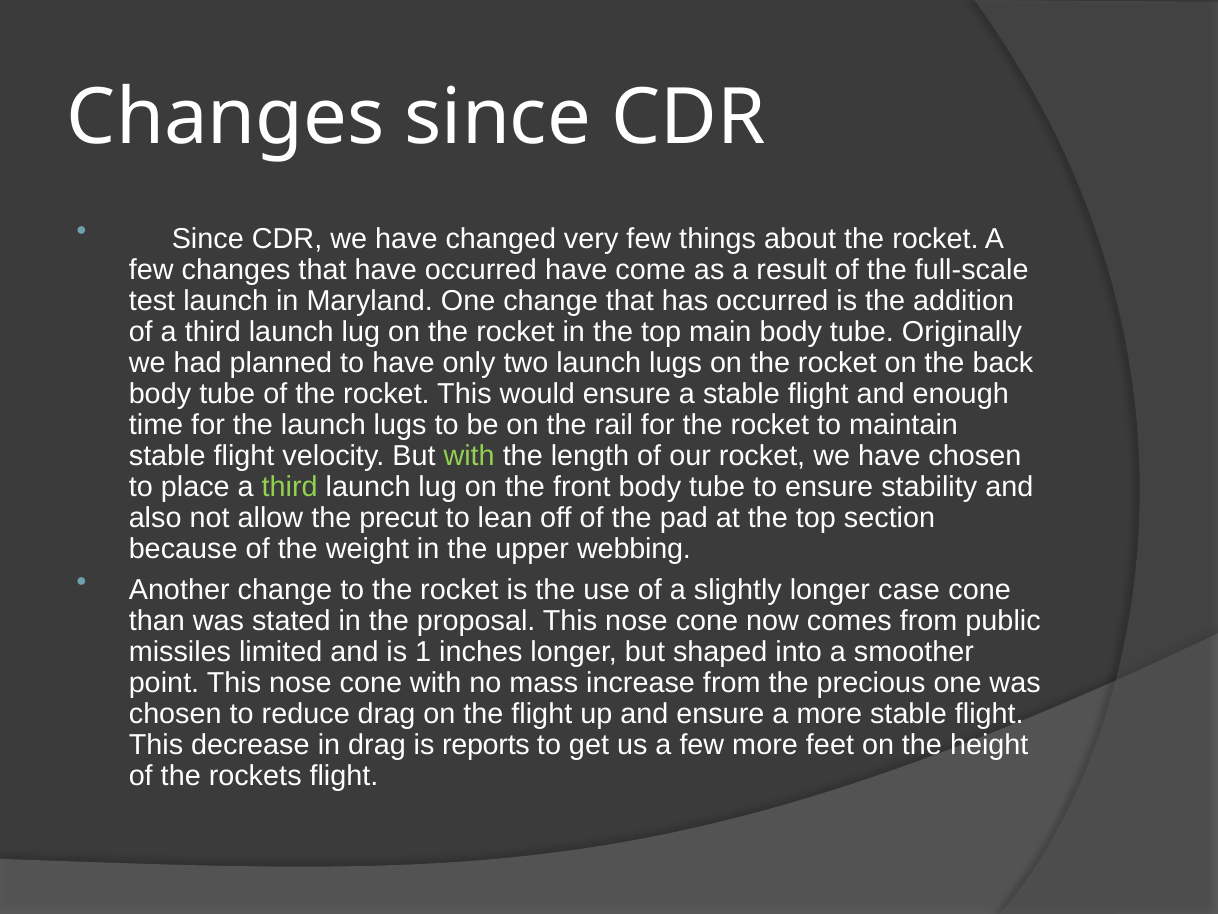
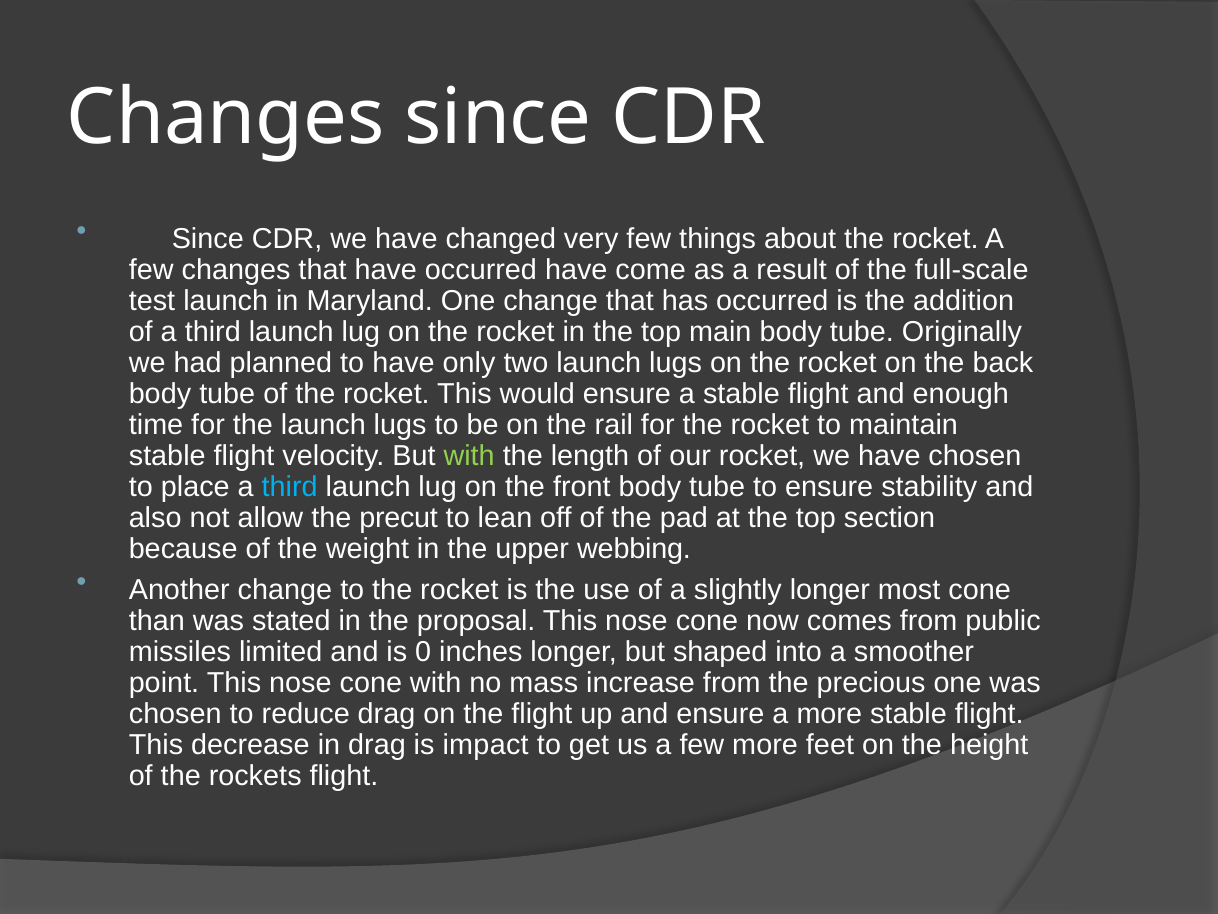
third at (290, 487) colour: light green -> light blue
case: case -> most
1: 1 -> 0
reports: reports -> impact
